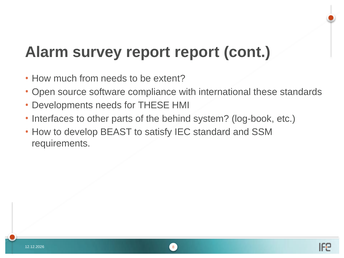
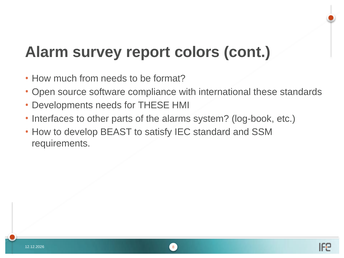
report report: report -> colors
extent: extent -> format
behind: behind -> alarms
